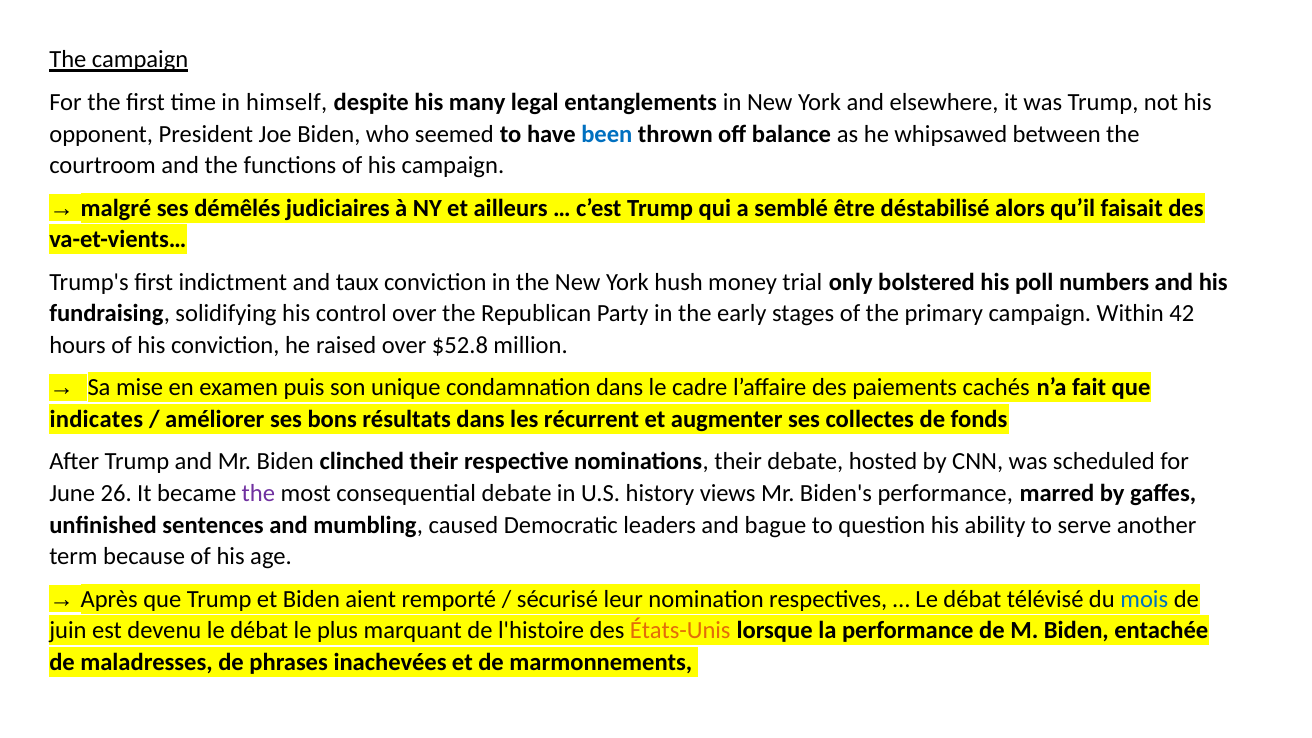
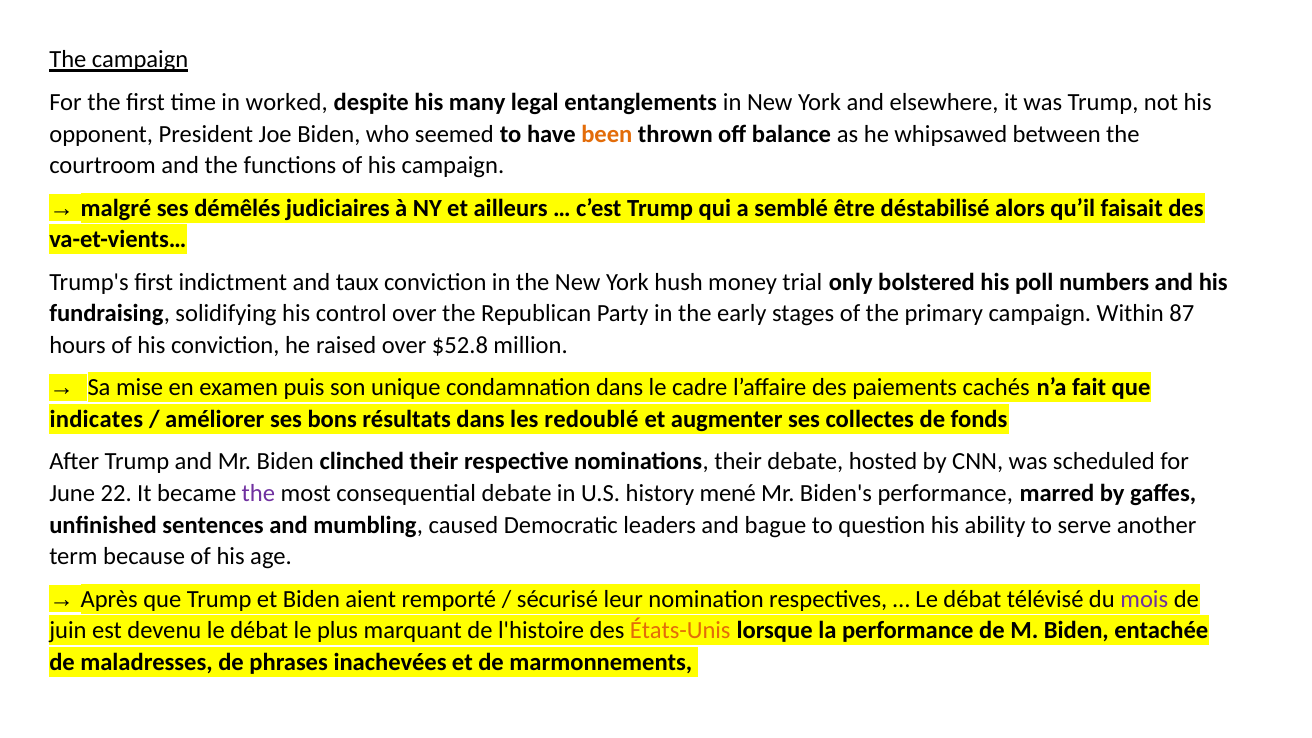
himself: himself -> worked
been colour: blue -> orange
42: 42 -> 87
récurrent: récurrent -> redoublé
26: 26 -> 22
views: views -> mené
mois colour: blue -> purple
